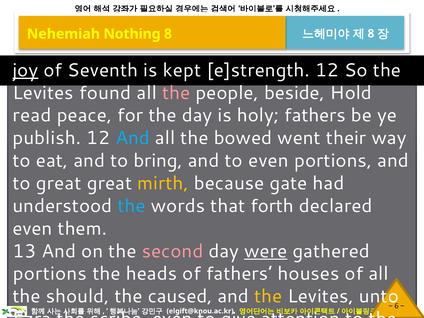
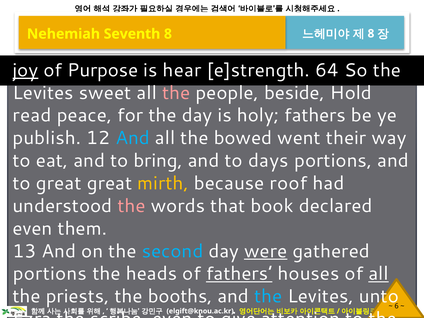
Nothing: Nothing -> Seventh
Seventh: Seventh -> Purpose
kept: kept -> hear
e]strength 12: 12 -> 64
found: found -> sweet
to even: even -> days
gate: gate -> roof
the at (132, 206) colour: light blue -> pink
forth: forth -> book
second colour: pink -> light blue
fathers at (239, 274) underline: none -> present
all at (378, 274) underline: none -> present
should: should -> priests
caused: caused -> booths
the at (268, 296) colour: yellow -> light blue
